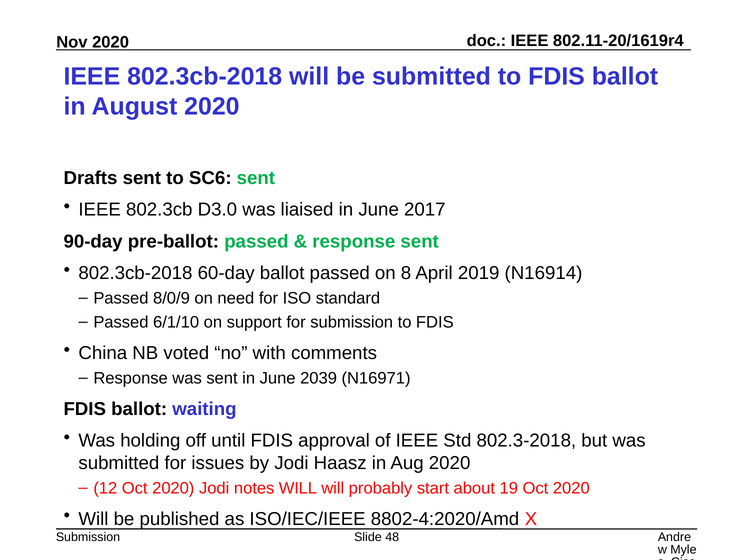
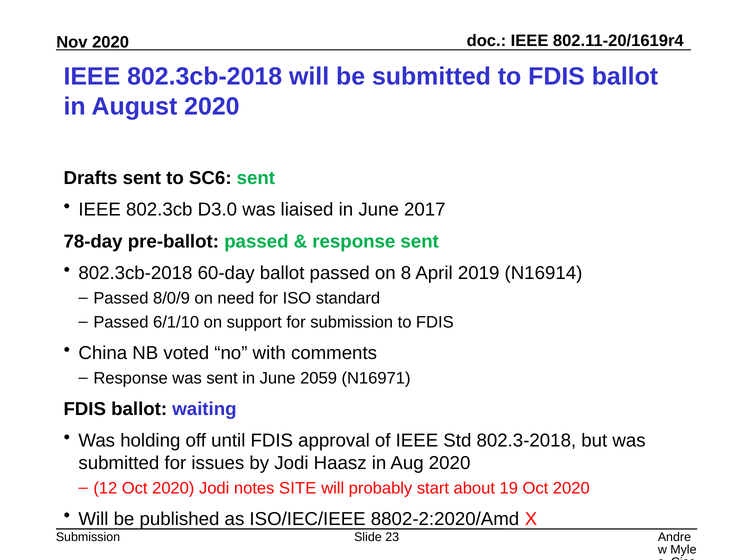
90-day: 90-day -> 78-day
2039: 2039 -> 2059
notes WILL: WILL -> SITE
8802-4:2020/Amd: 8802-4:2020/Amd -> 8802-2:2020/Amd
48: 48 -> 23
